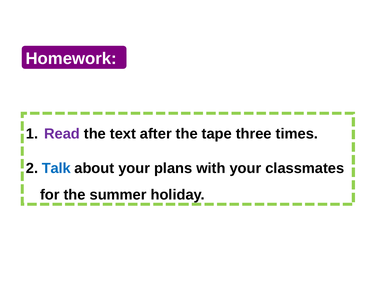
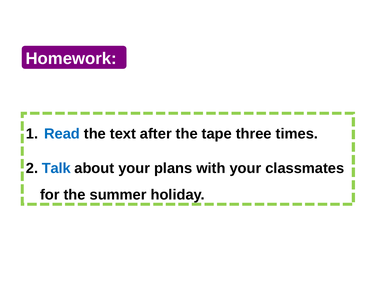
Read colour: purple -> blue
